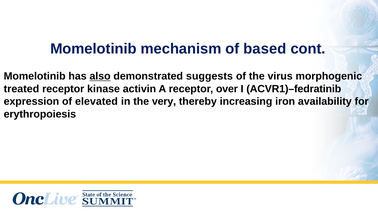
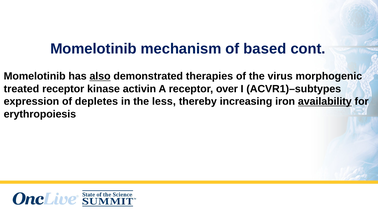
suggests: suggests -> therapies
ACVR1)–fedratinib: ACVR1)–fedratinib -> ACVR1)–subtypes
elevated: elevated -> depletes
very: very -> less
availability underline: none -> present
